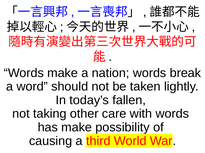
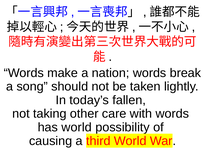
word: word -> song
has make: make -> world
